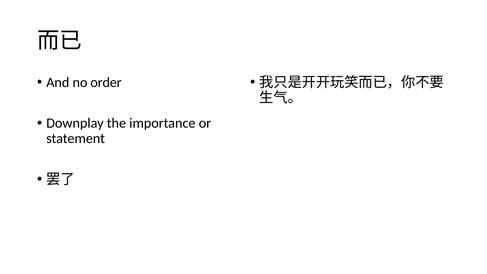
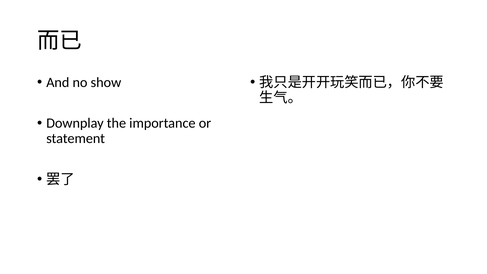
order: order -> show
